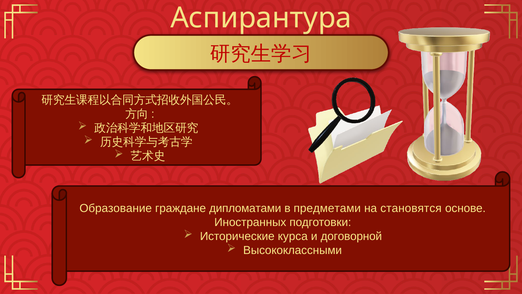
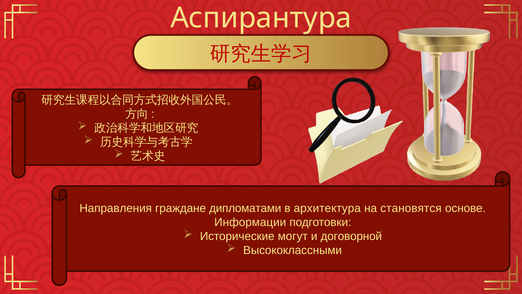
Образование: Образование -> Направления
предметами: предметами -> архитектура
Иностранных: Иностранных -> Информации
курса: курса -> могут
